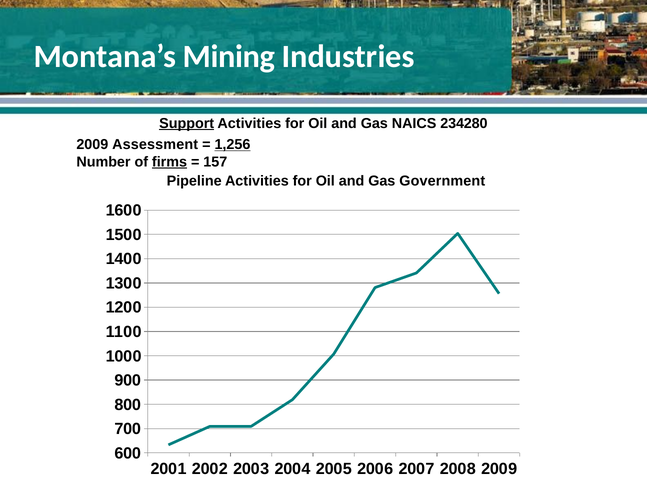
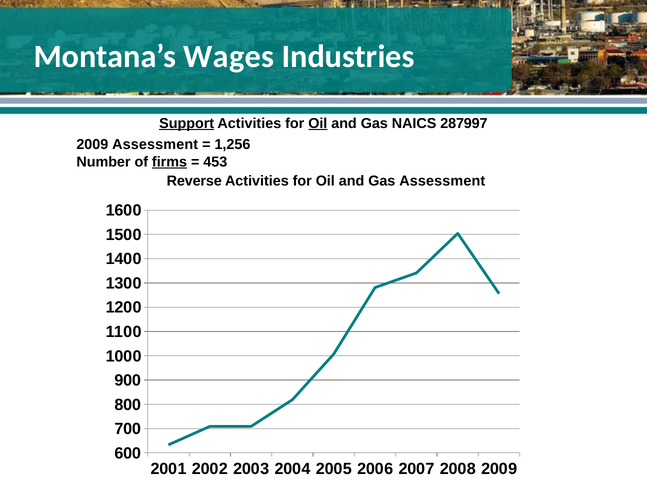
Mining: Mining -> Wages
Oil at (318, 123) underline: none -> present
234280: 234280 -> 287997
1,256 underline: present -> none
157: 157 -> 453
Pipeline: Pipeline -> Reverse
Gas Government: Government -> Assessment
